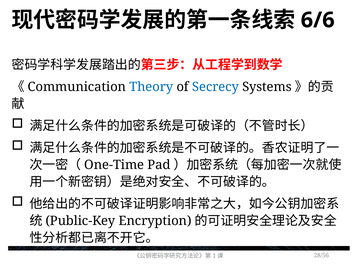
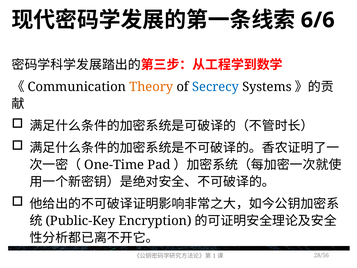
Theory colour: blue -> orange
